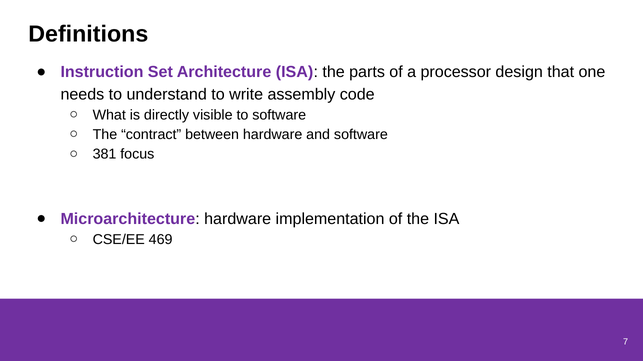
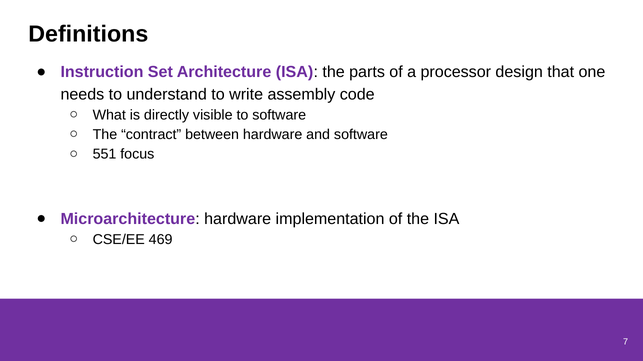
381: 381 -> 551
